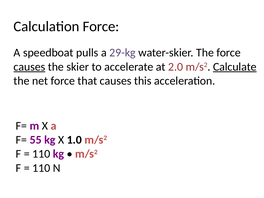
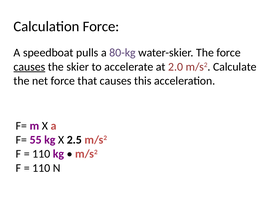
29-kg: 29-kg -> 80-kg
Calculate underline: present -> none
1.0: 1.0 -> 2.5
